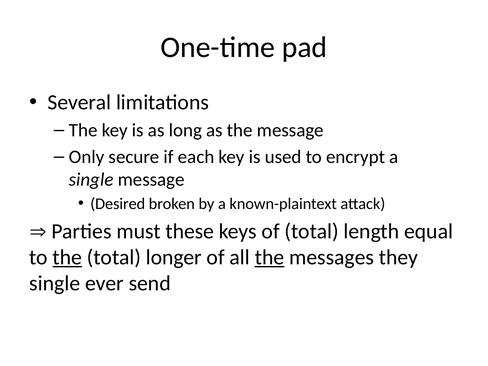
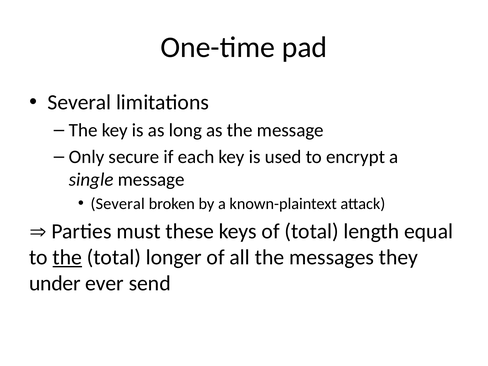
Desired at (118, 204): Desired -> Several
the at (269, 257) underline: present -> none
single at (55, 283): single -> under
